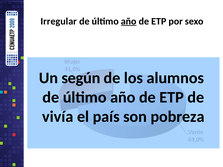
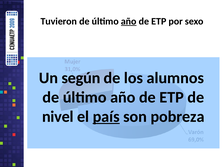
Irregular: Irregular -> Tuvieron
vivía: vivía -> nivel
país underline: none -> present
